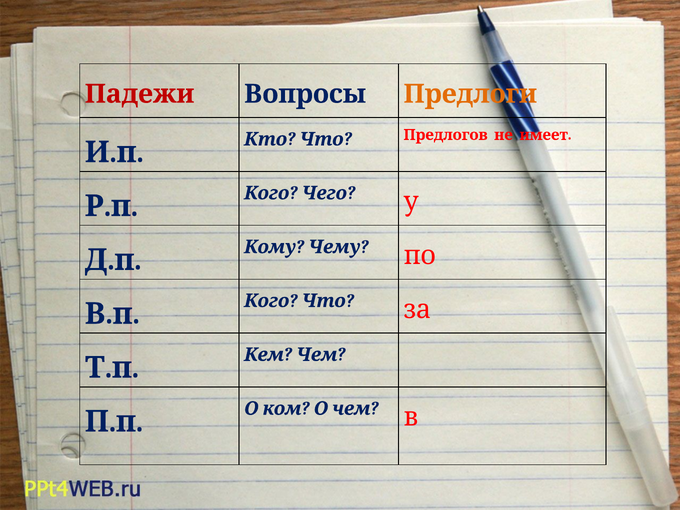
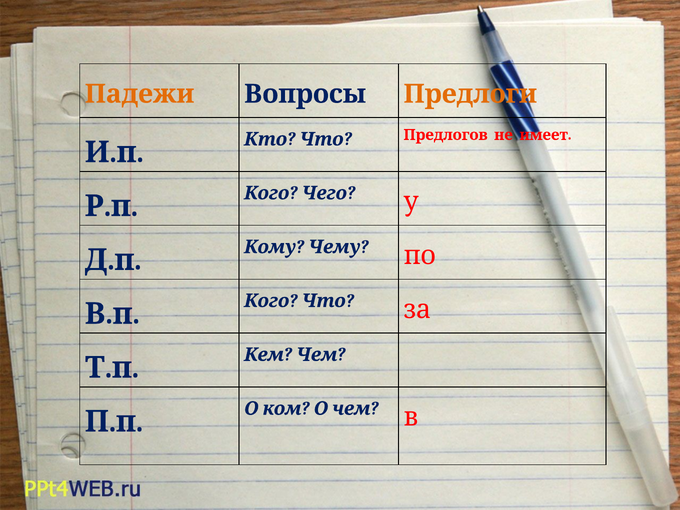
Падежи colour: red -> orange
